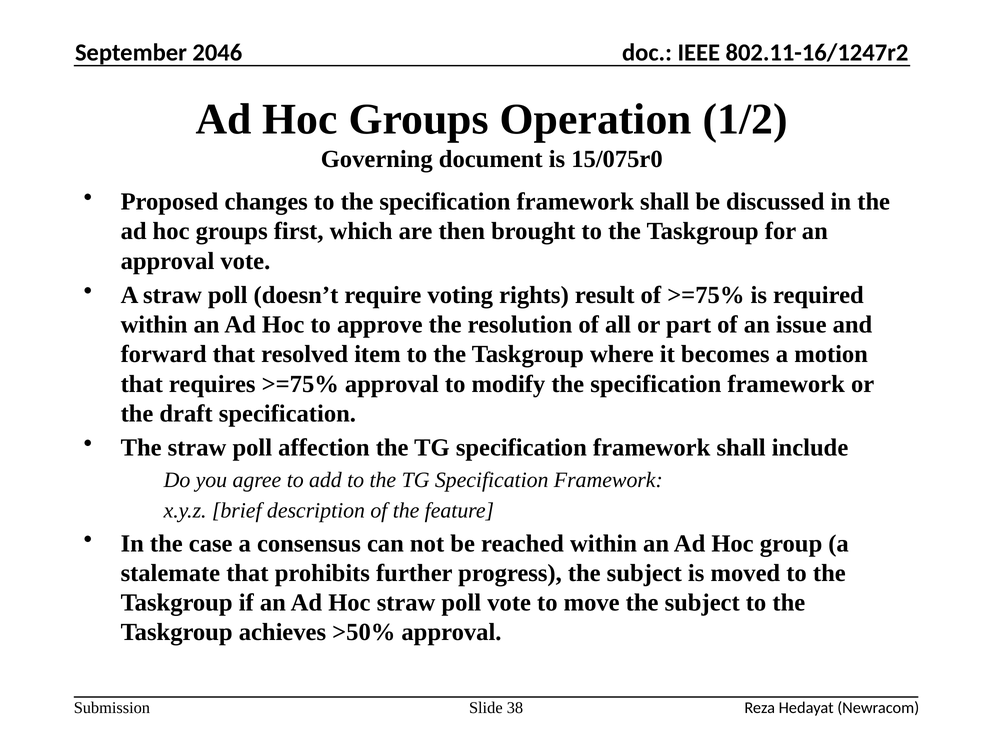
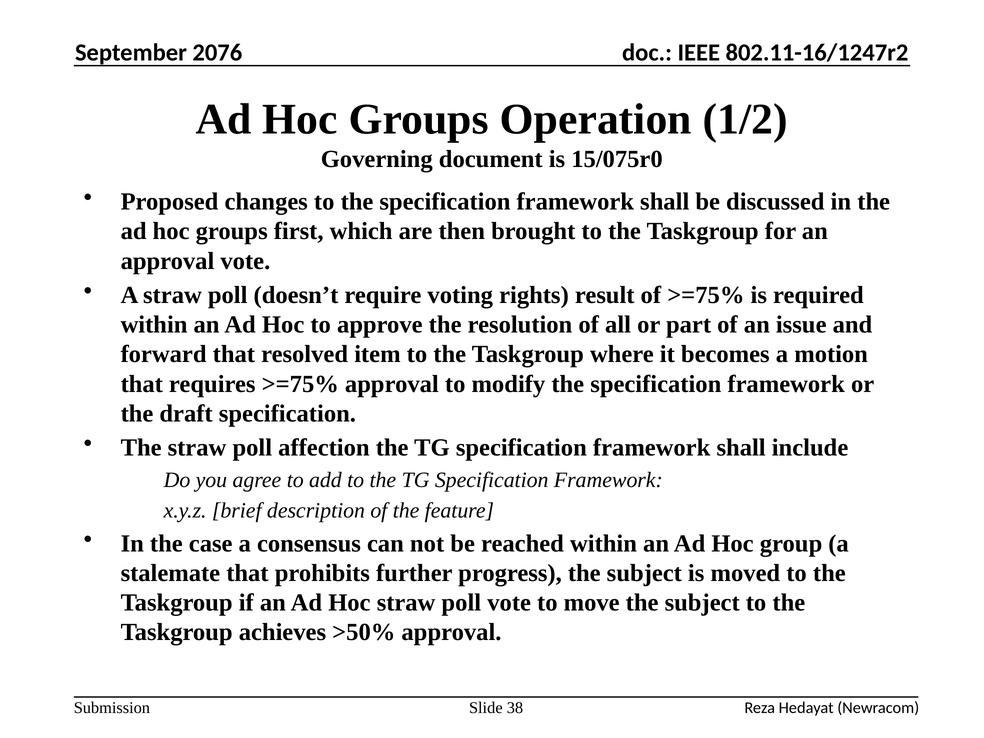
2046: 2046 -> 2076
